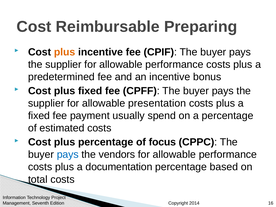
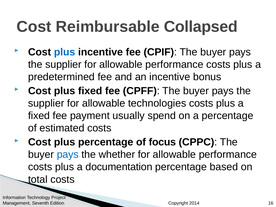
Preparing: Preparing -> Collapsed
plus at (65, 52) colour: orange -> blue
presentation: presentation -> technologies
vendors: vendors -> whether
